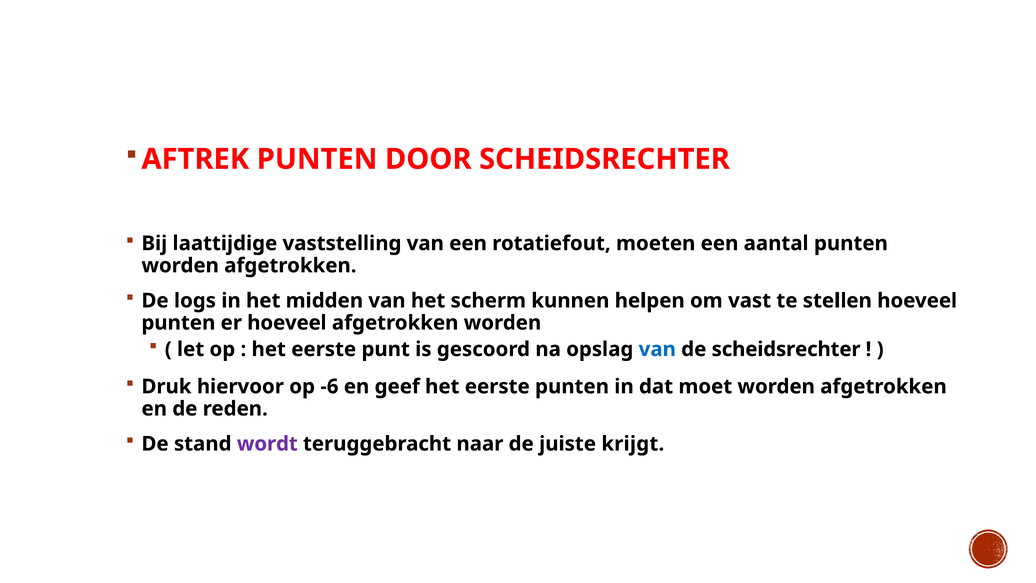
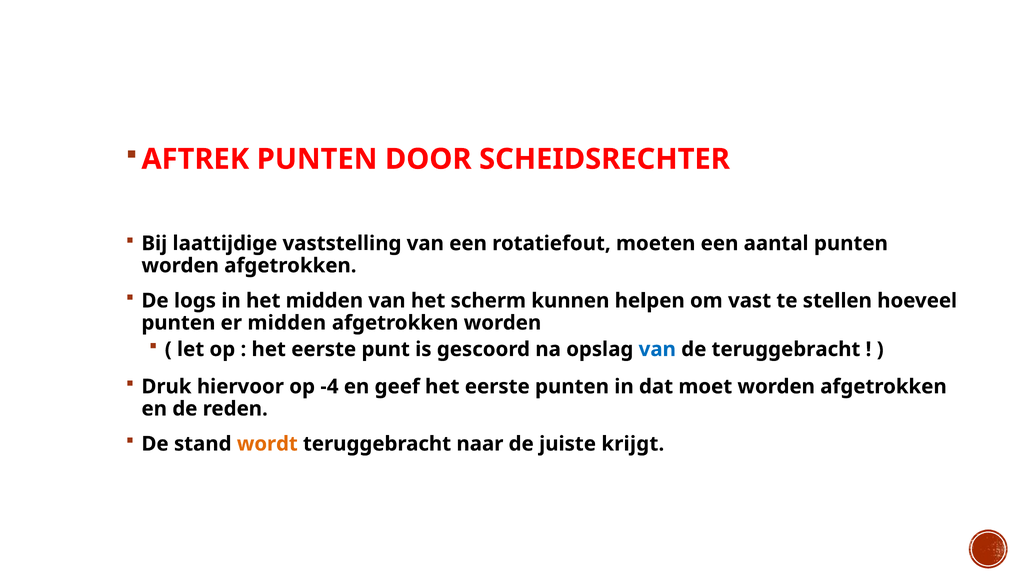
er hoeveel: hoeveel -> midden
de scheidsrechter: scheidsrechter -> teruggebracht
-6: -6 -> -4
wordt colour: purple -> orange
